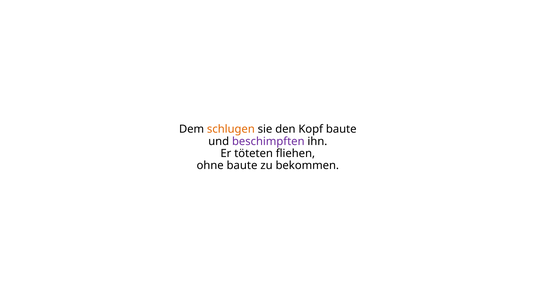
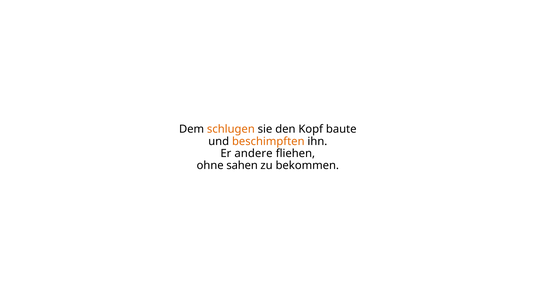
beschimpften colour: purple -> orange
töteten: töteten -> andere
ohne baute: baute -> sahen
